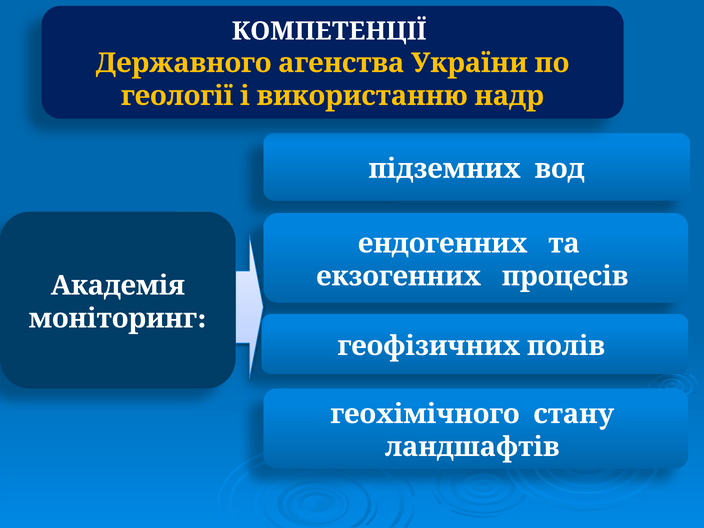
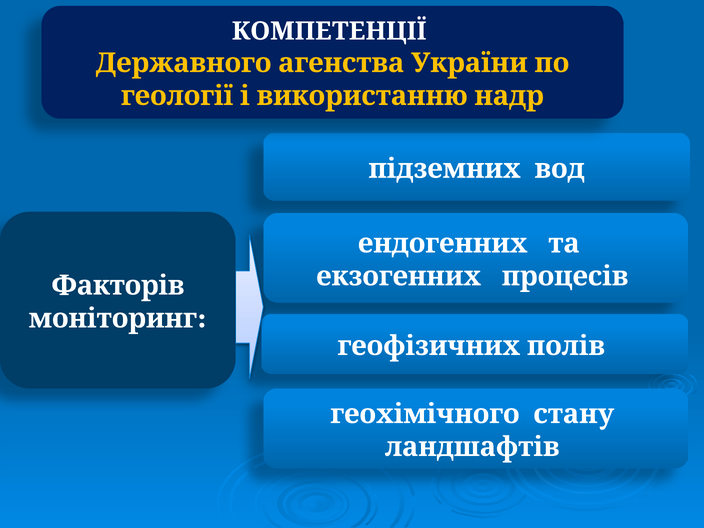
Академія: Академія -> Факторів
